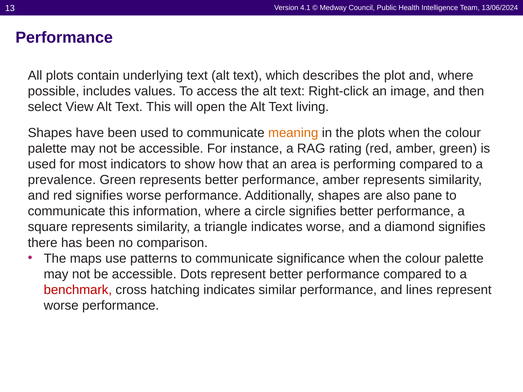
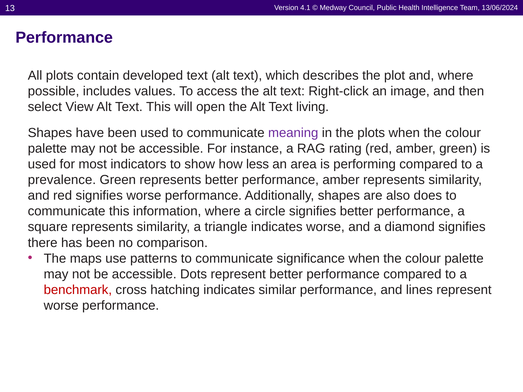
underlying: underlying -> developed
meaning colour: orange -> purple
that: that -> less
pane: pane -> does
